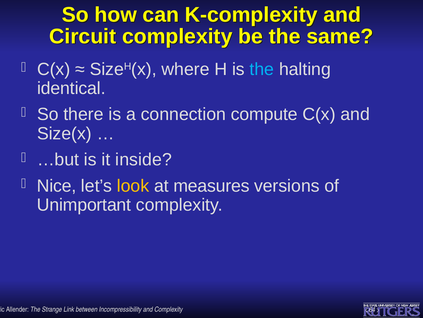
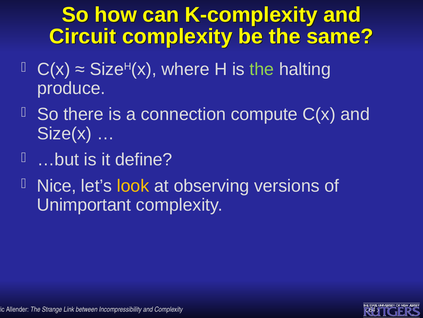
the at (262, 69) colour: light blue -> light green
identical: identical -> produce
inside: inside -> define
measures: measures -> observing
